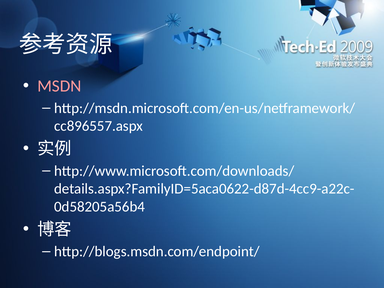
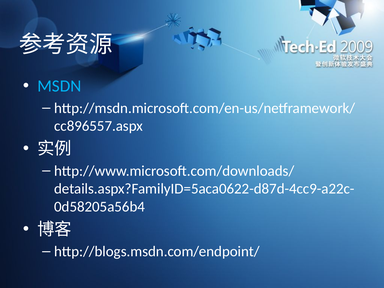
MSDN colour: pink -> light blue
